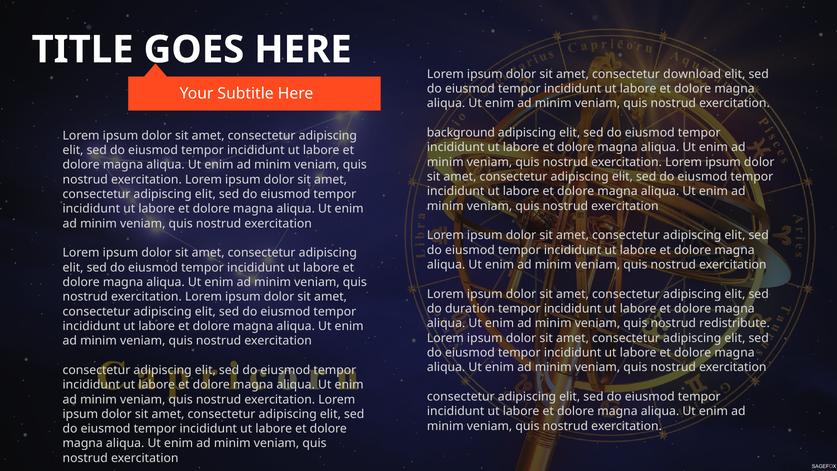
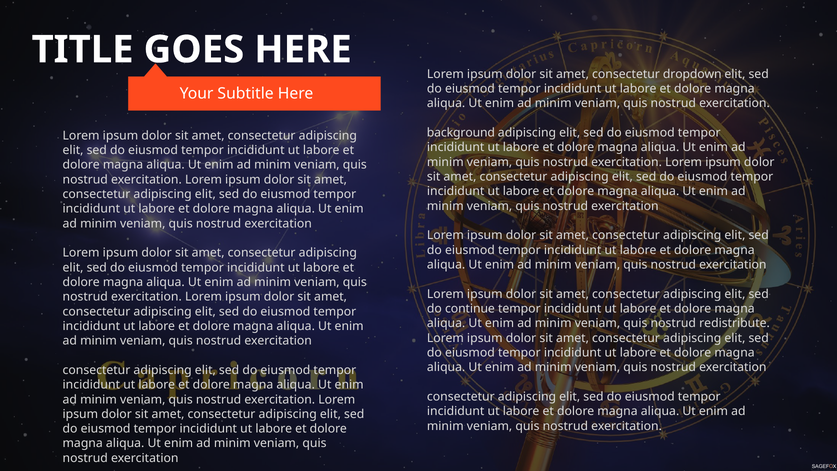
download: download -> dropdown
duration: duration -> continue
